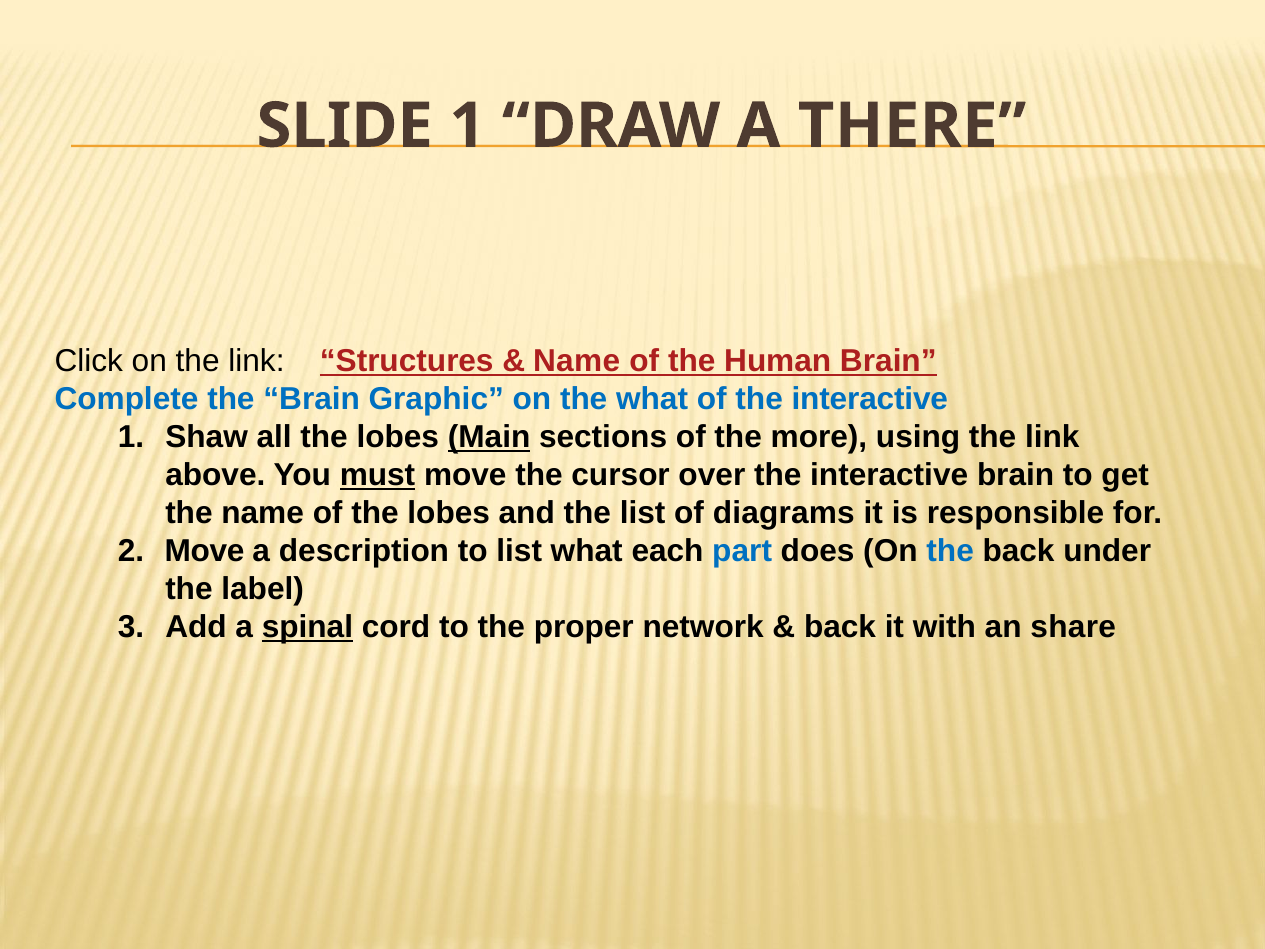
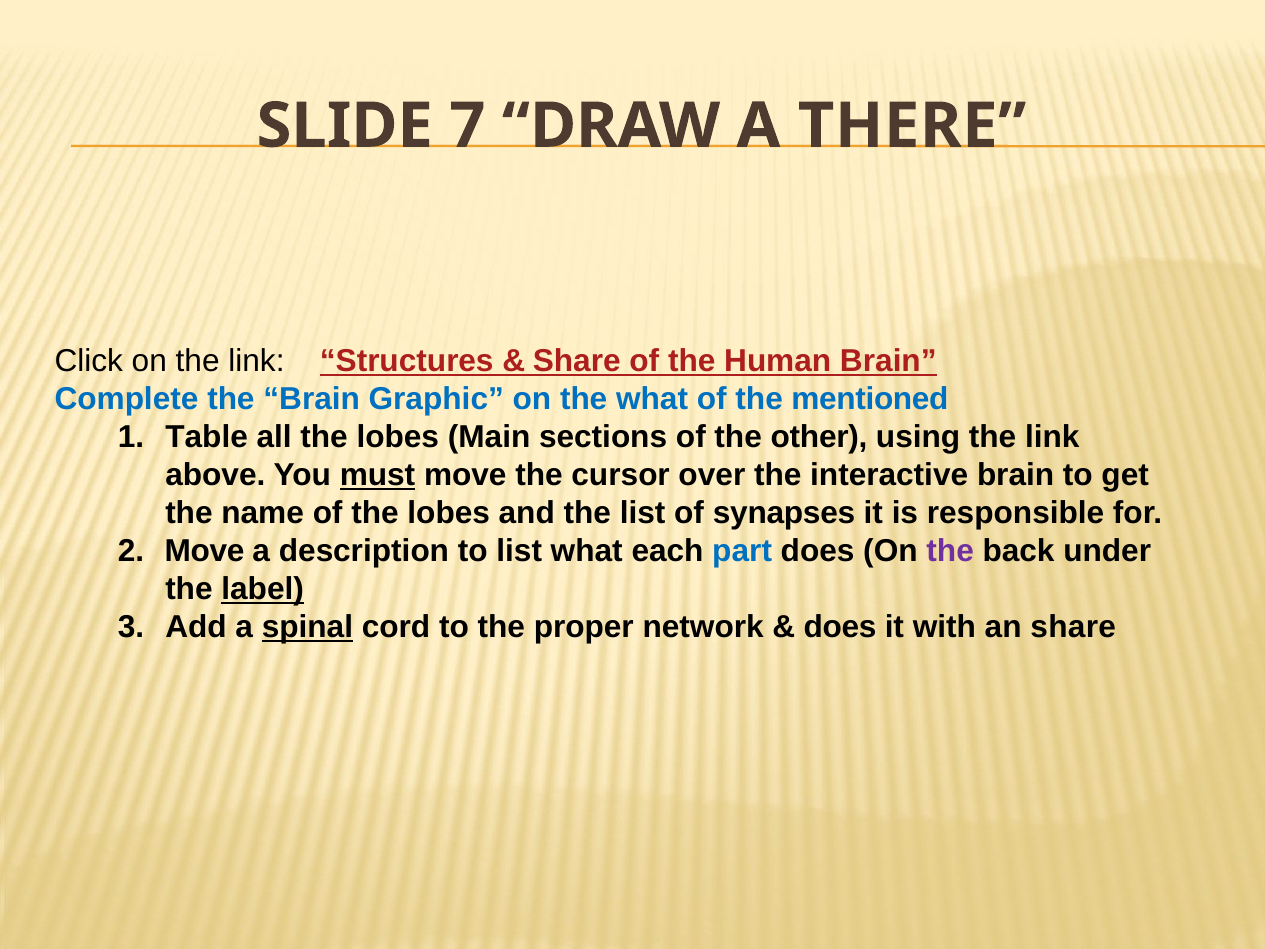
SLIDE 1: 1 -> 7
Name at (577, 361): Name -> Share
of the interactive: interactive -> mentioned
Shaw: Shaw -> Table
Main underline: present -> none
more: more -> other
diagrams: diagrams -> synapses
the at (950, 551) colour: blue -> purple
label underline: none -> present
back at (840, 627): back -> does
